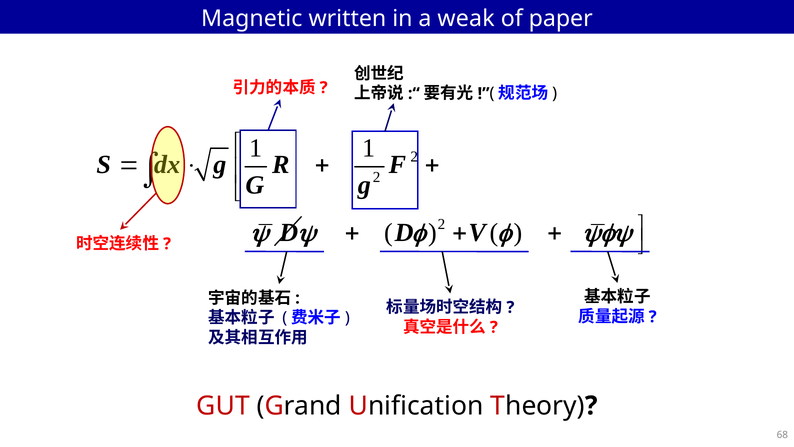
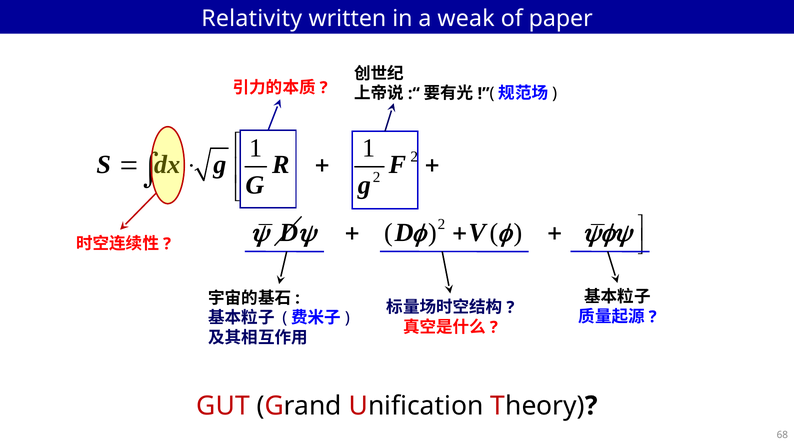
Magnetic: Magnetic -> Relativity
